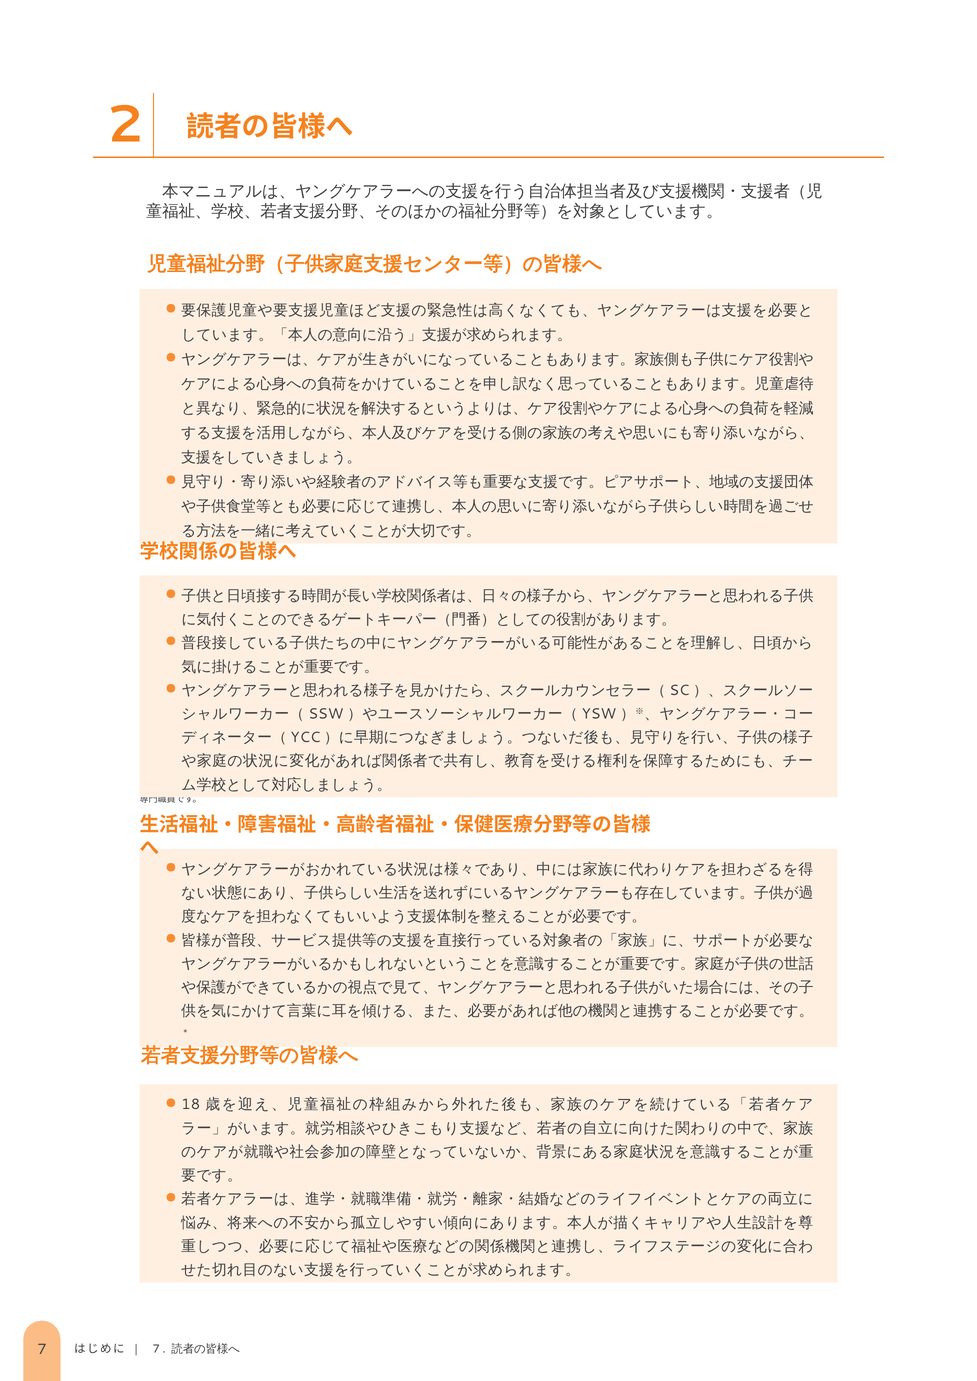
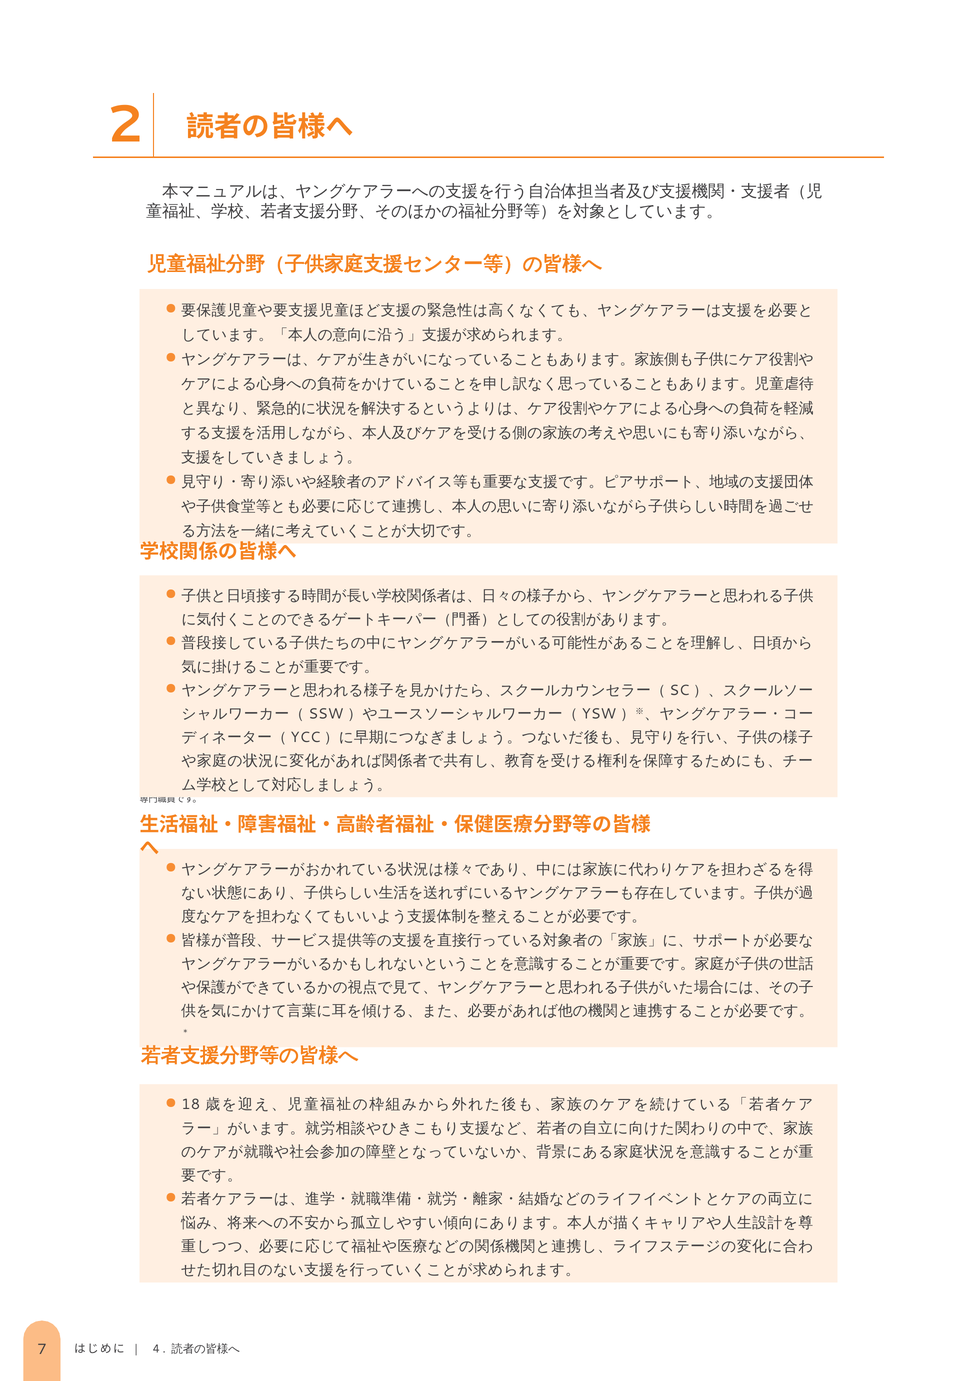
7 at (156, 1350): 7 -> 4
